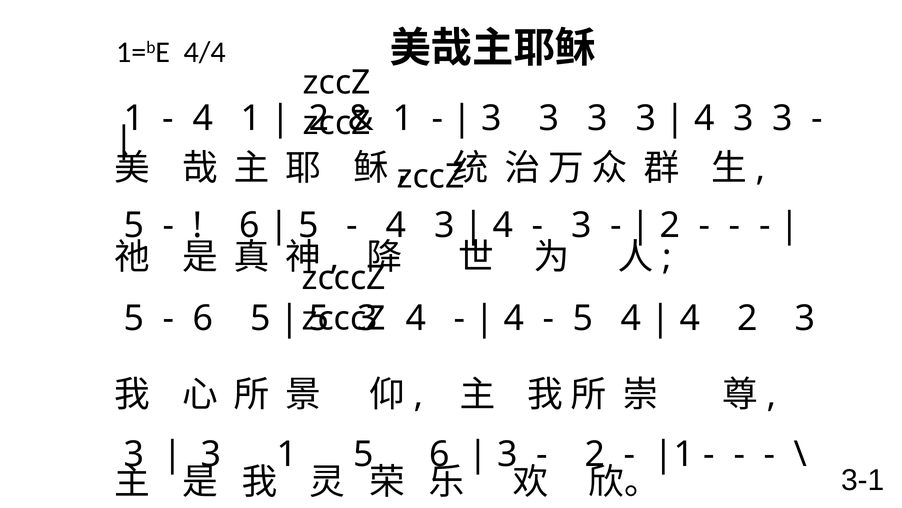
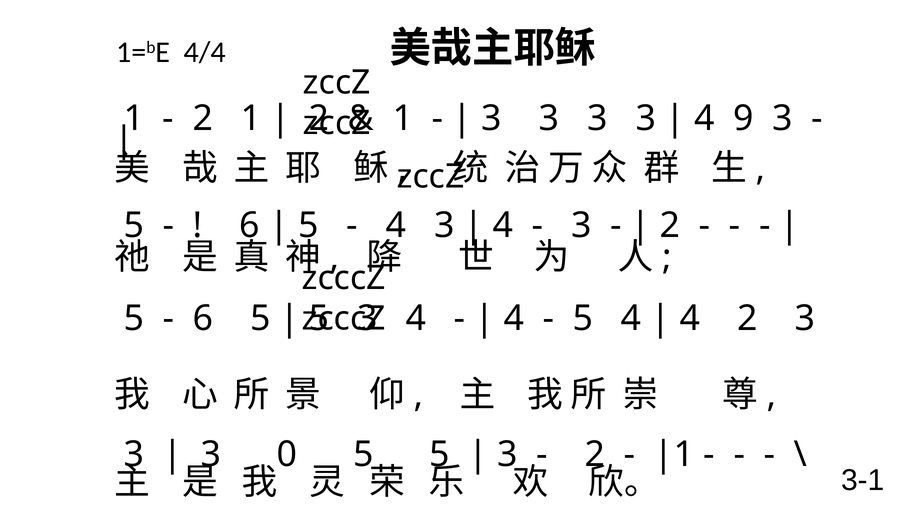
4 at (203, 118): 4 -> 2
3 at (743, 118): 3 -> 9
3 1: 1 -> 0
5 6: 6 -> 5
